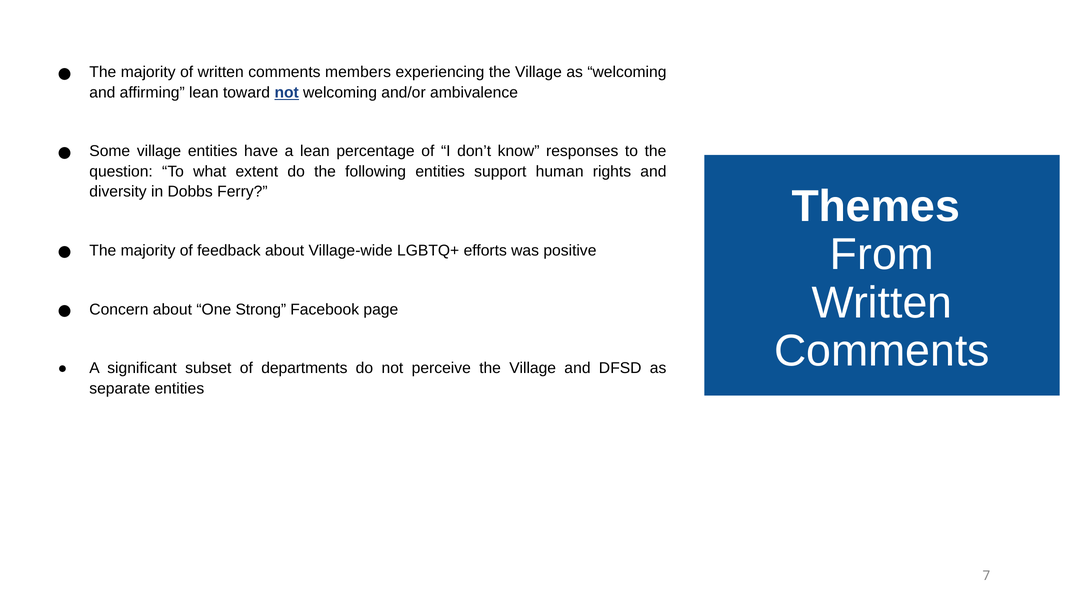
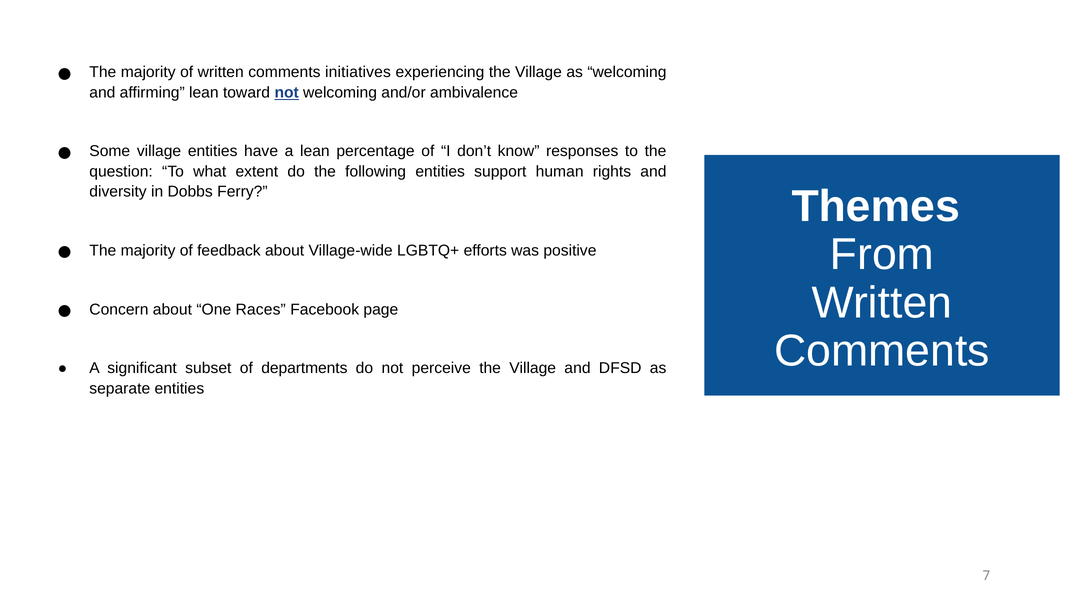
members: members -> initiatives
Strong: Strong -> Races
